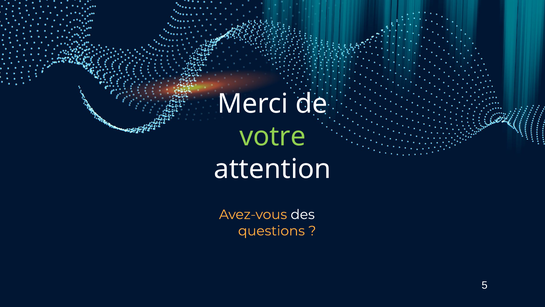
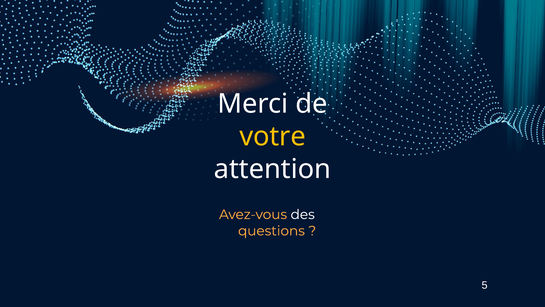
votre colour: light green -> yellow
